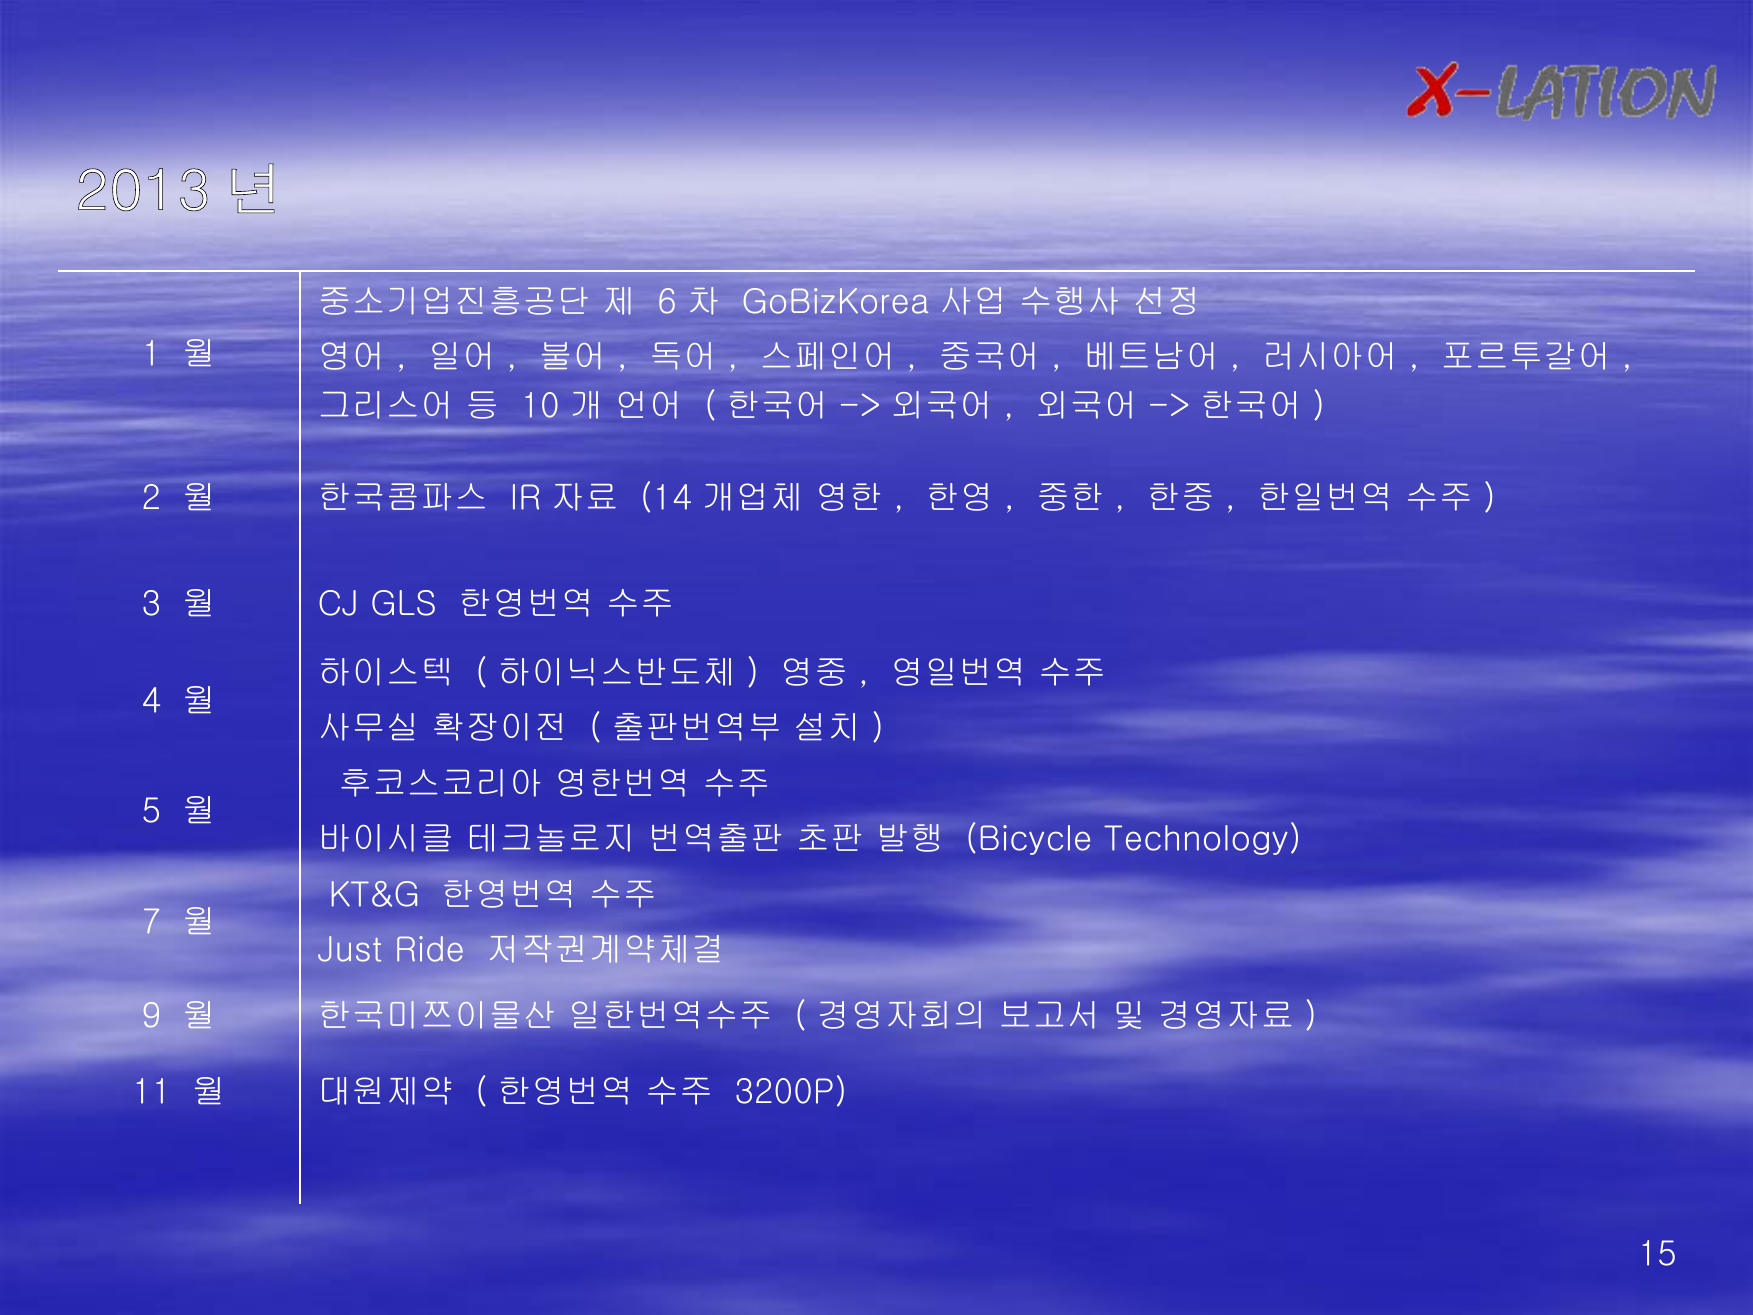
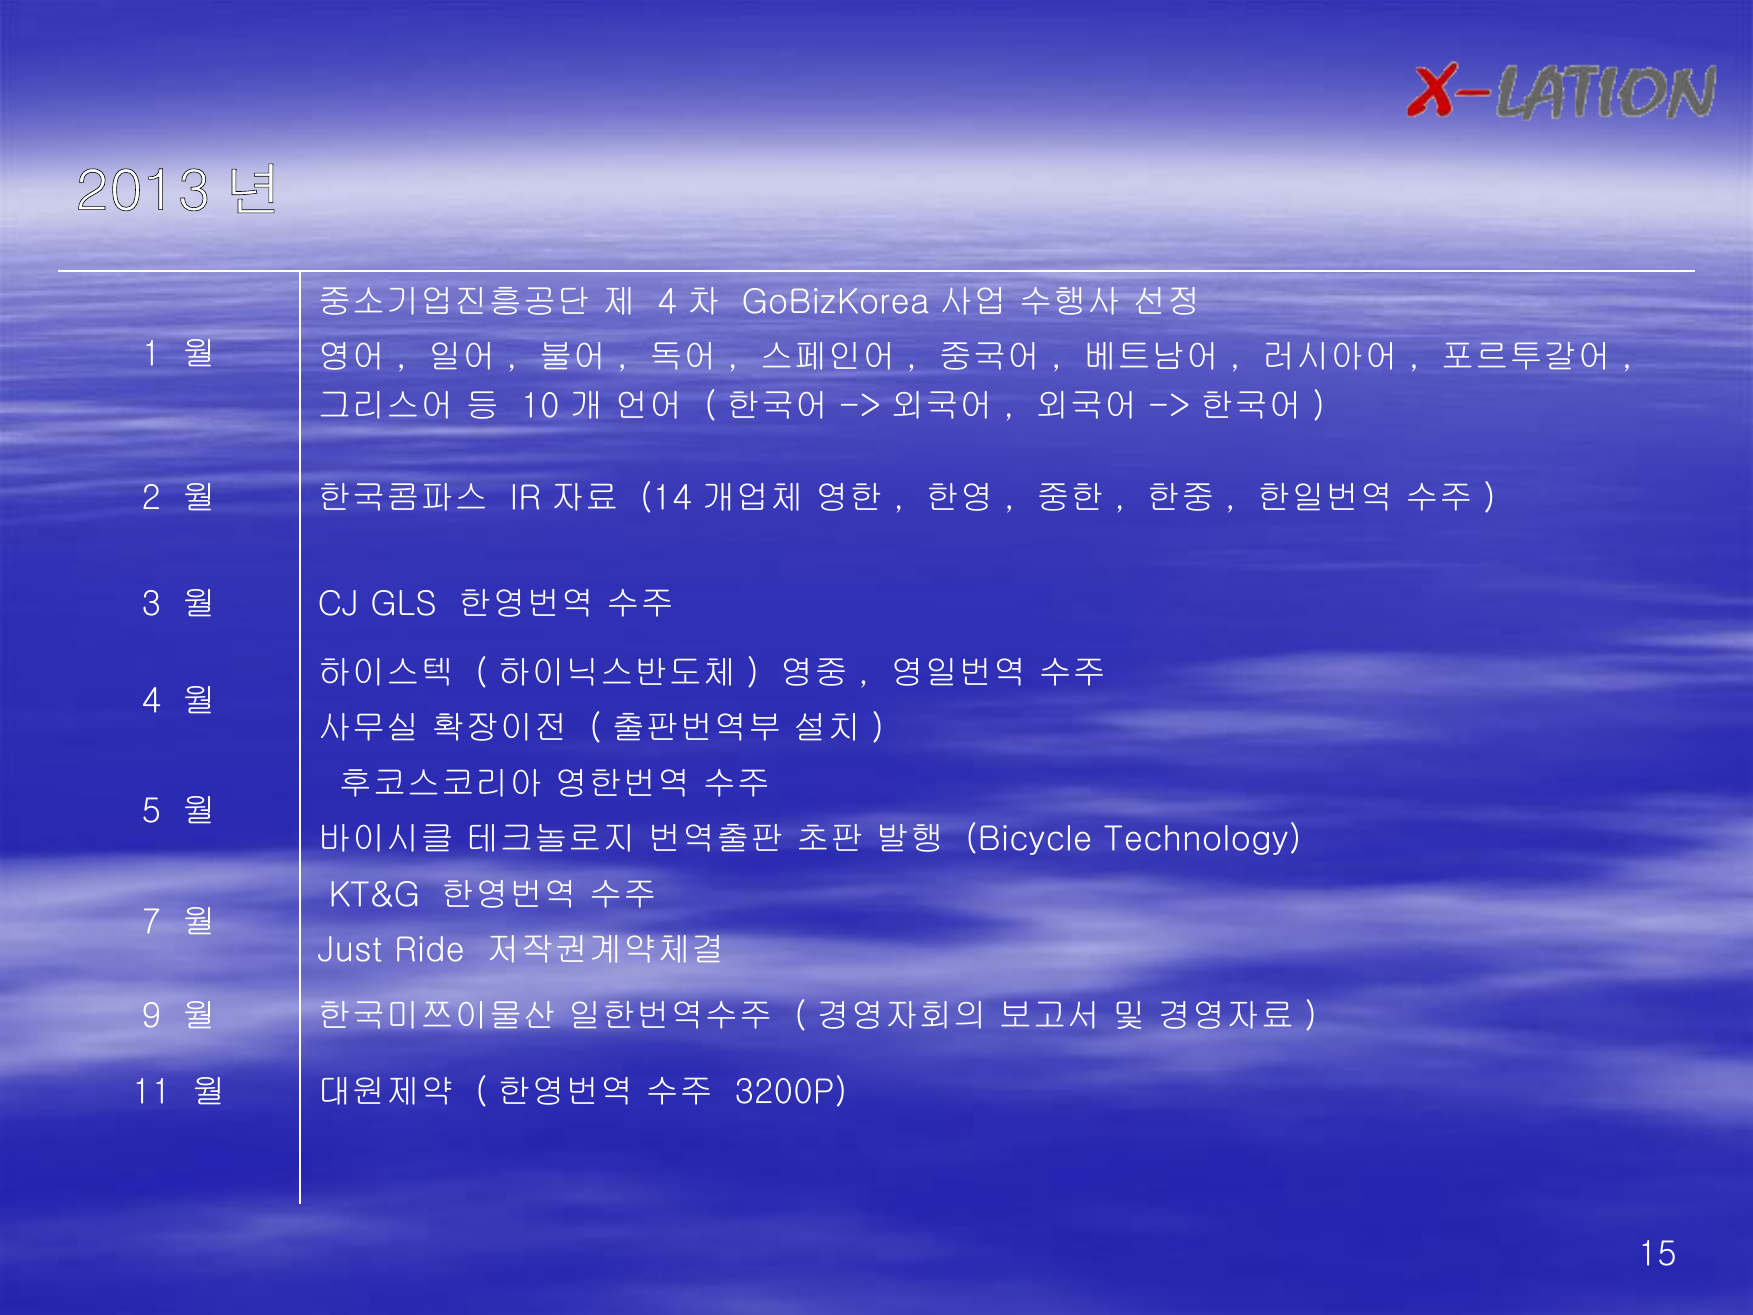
6 at (667, 302): 6 -> 4
